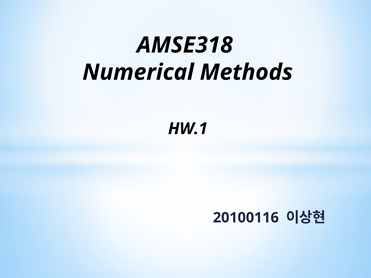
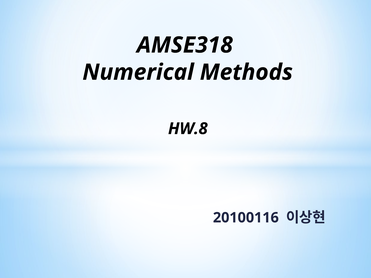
HW.1: HW.1 -> HW.8
